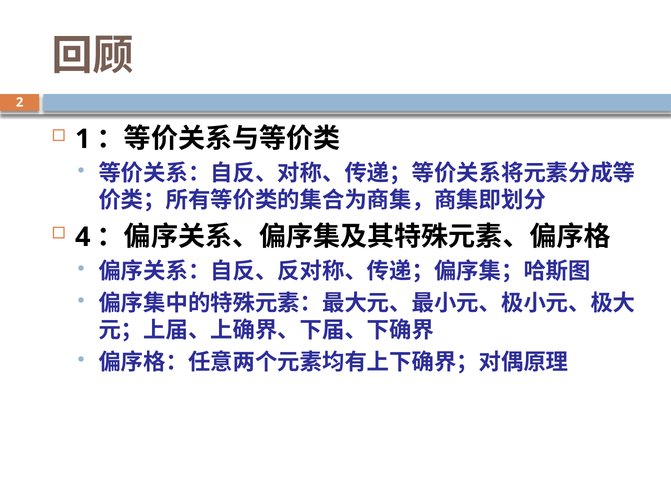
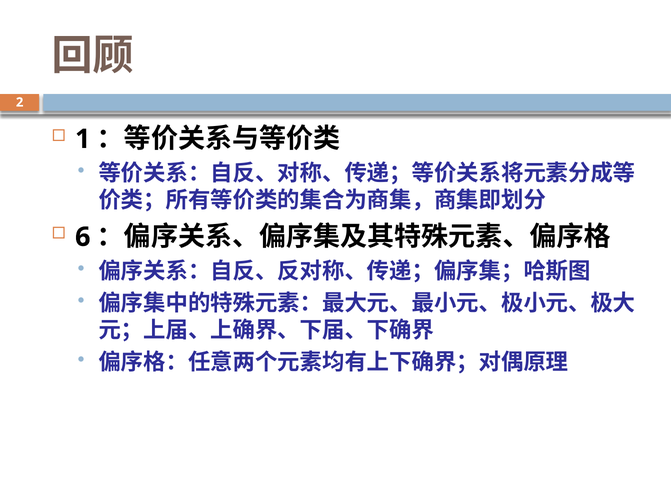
4: 4 -> 6
